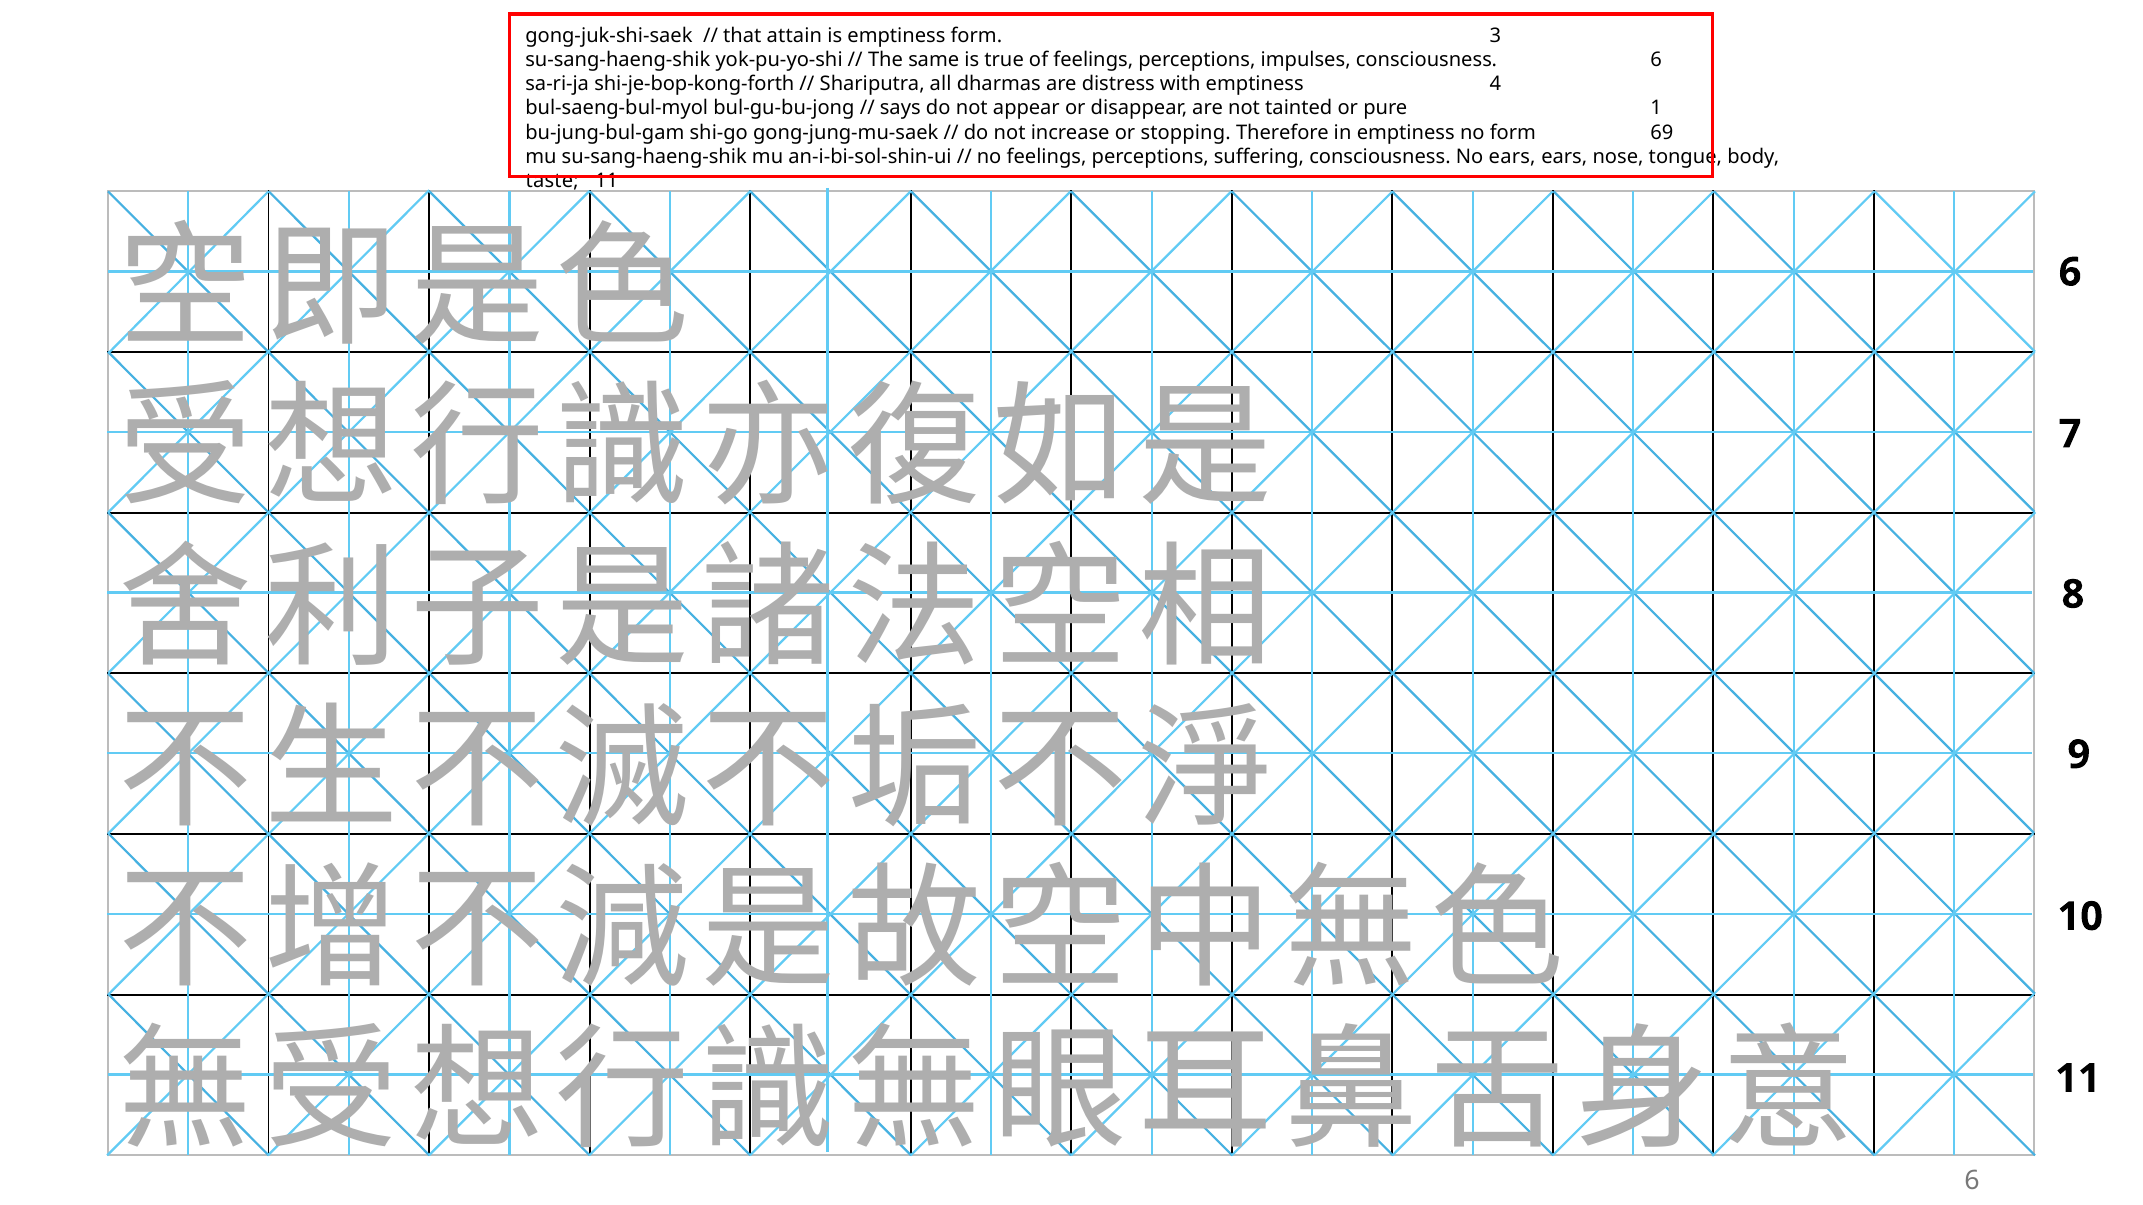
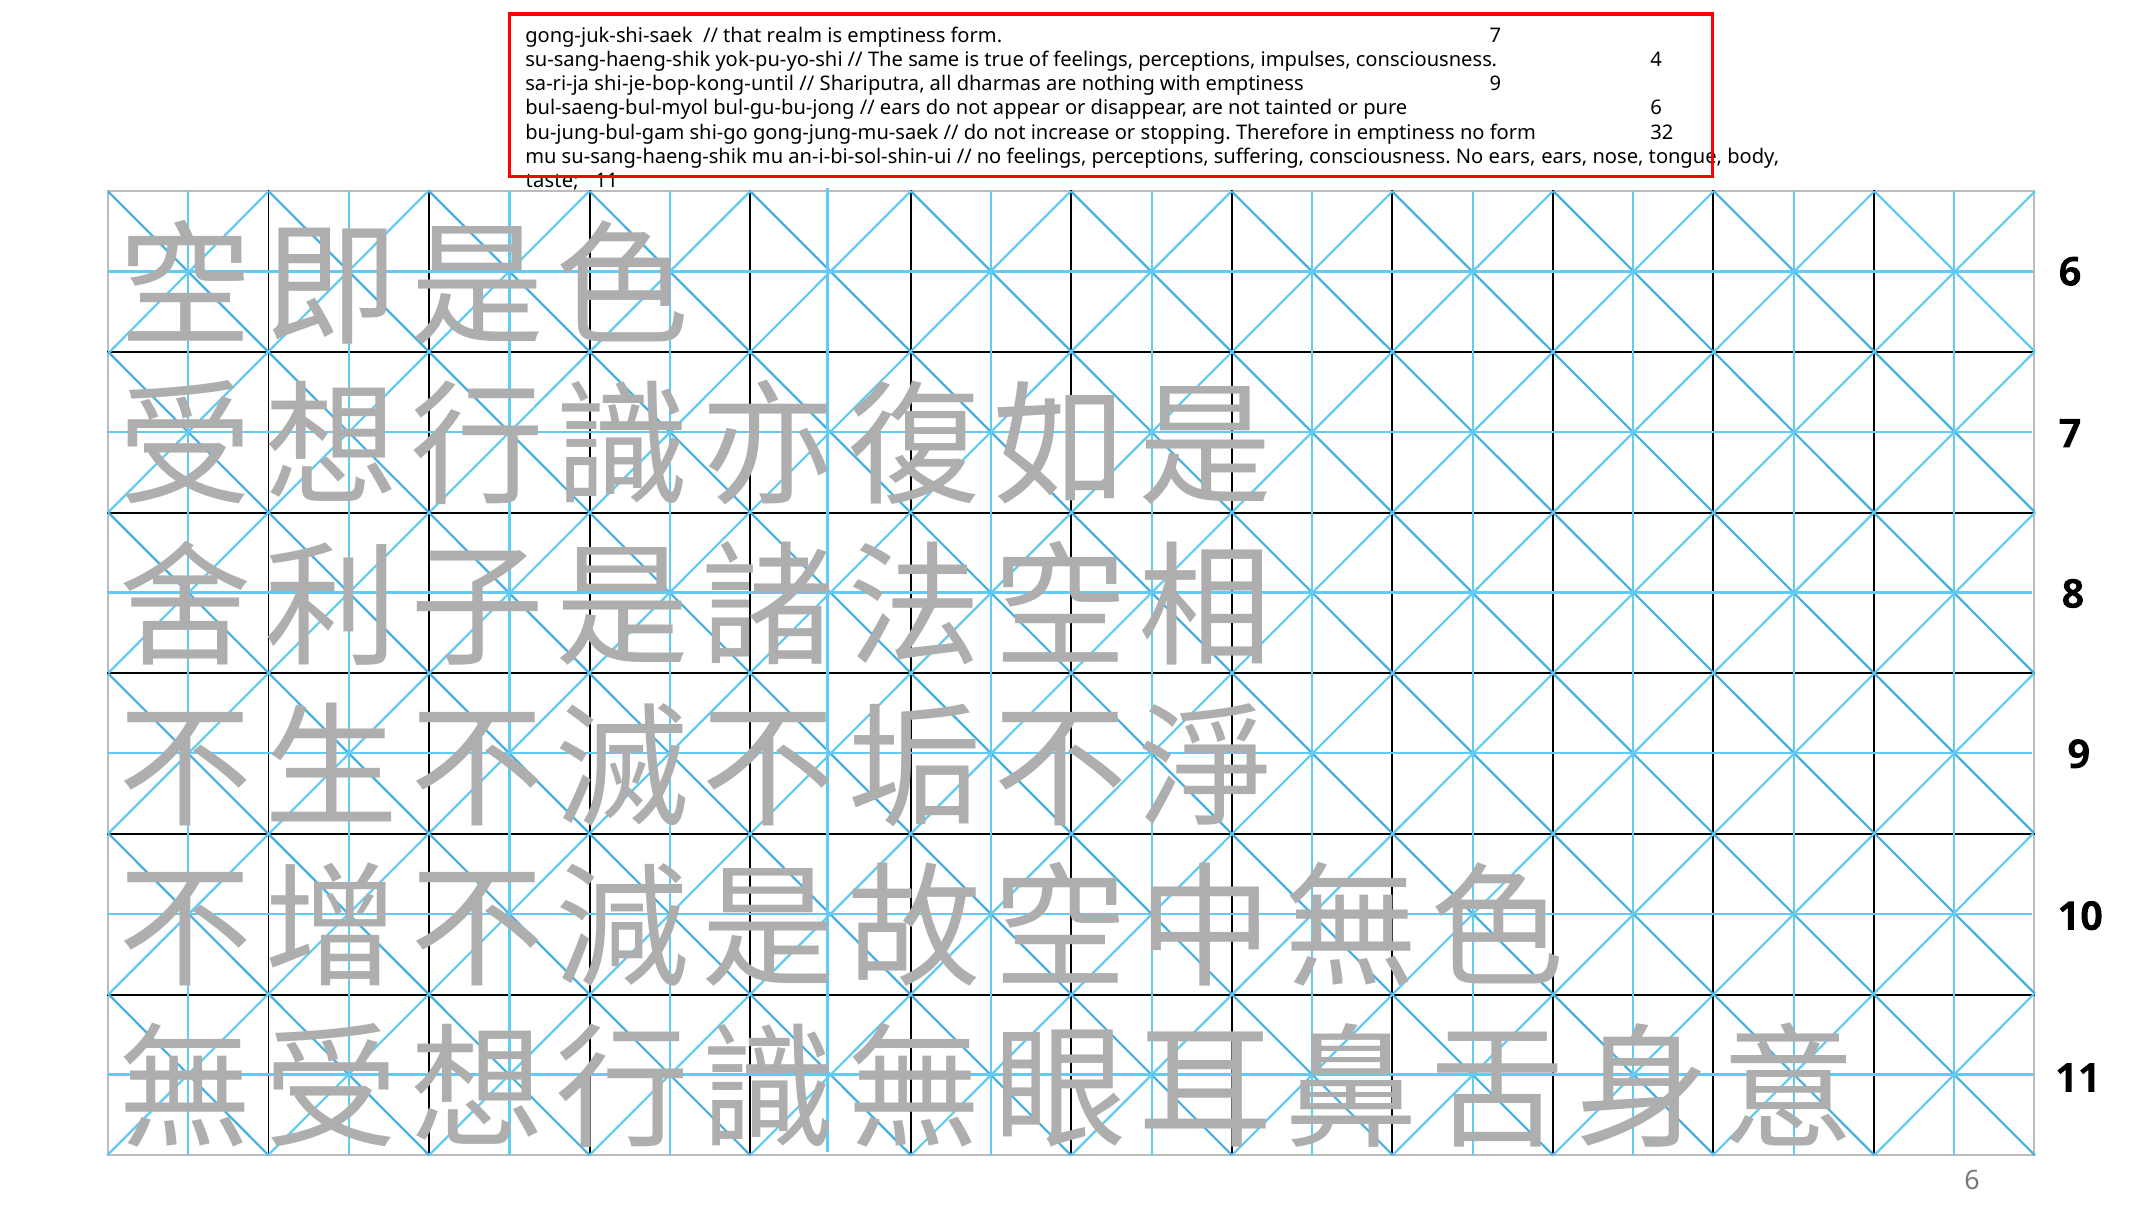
attain: attain -> realm
form 3: 3 -> 7
consciousness 6: 6 -> 4
shi-je-bop-kong-forth: shi-je-bop-kong-forth -> shi-je-bop-kong-until
distress: distress -> nothing
emptiness 4: 4 -> 9
says at (900, 108): says -> ears
pure 1: 1 -> 6
69: 69 -> 32
